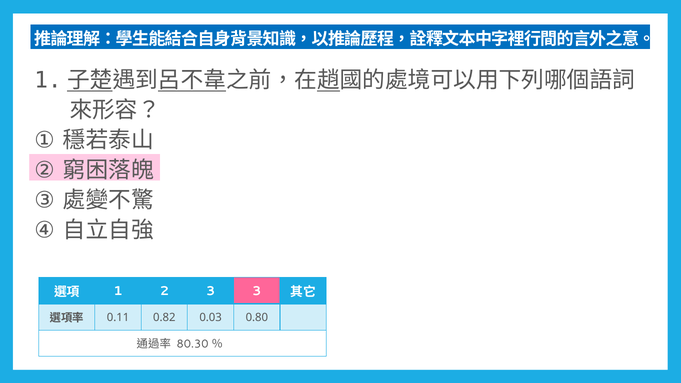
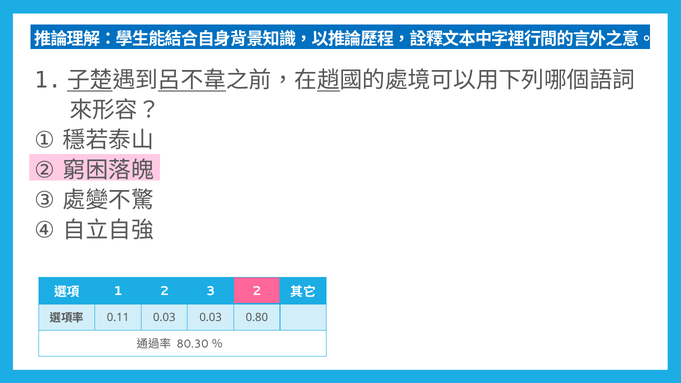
3 3: 3 -> 2
0.11 0.82: 0.82 -> 0.03
